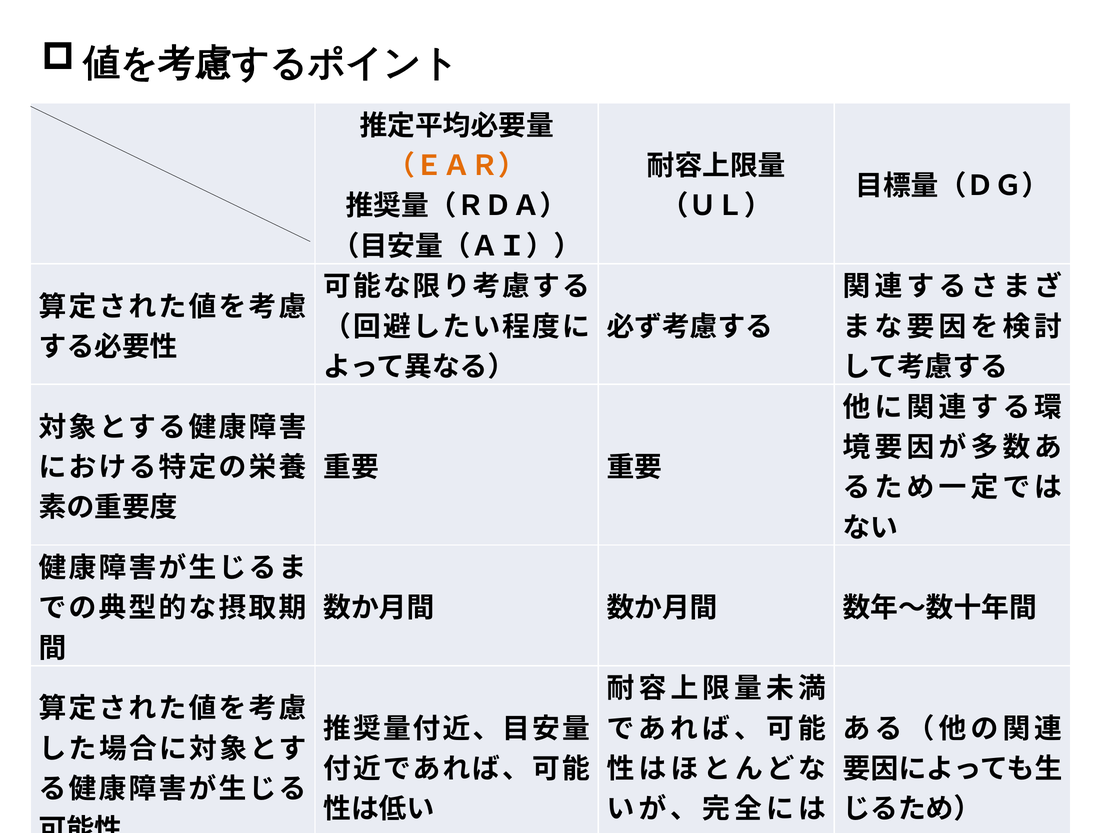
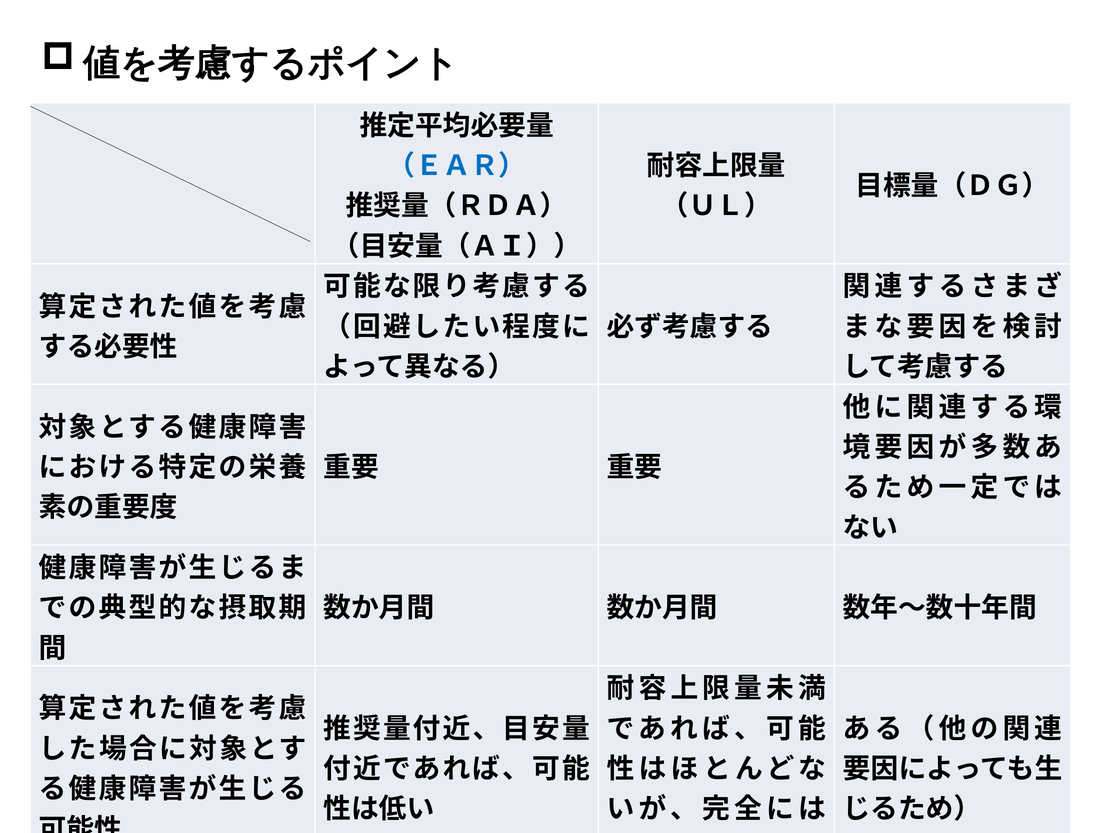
（ＥＡＲ） colour: orange -> blue
